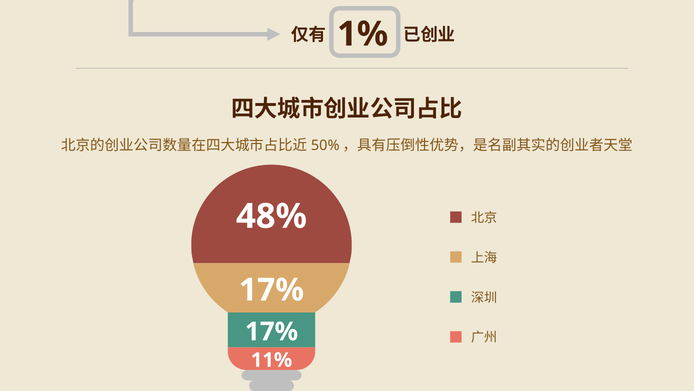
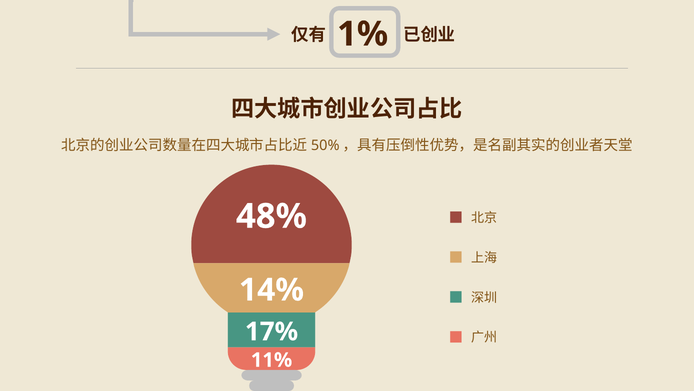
17% at (271, 290): 17% -> 14%
